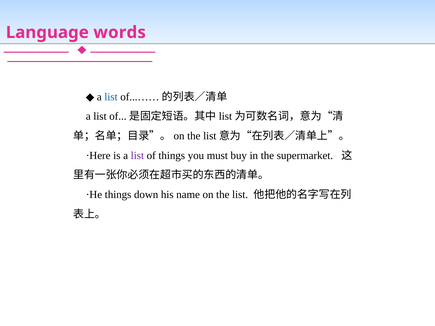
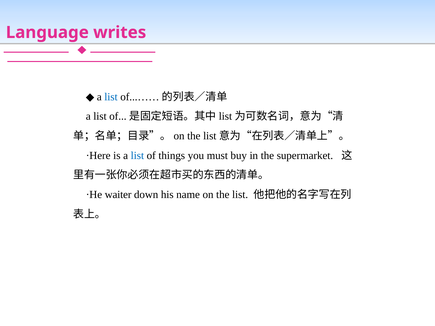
words: words -> writes
list at (137, 156) colour: purple -> blue
·He things: things -> waiter
